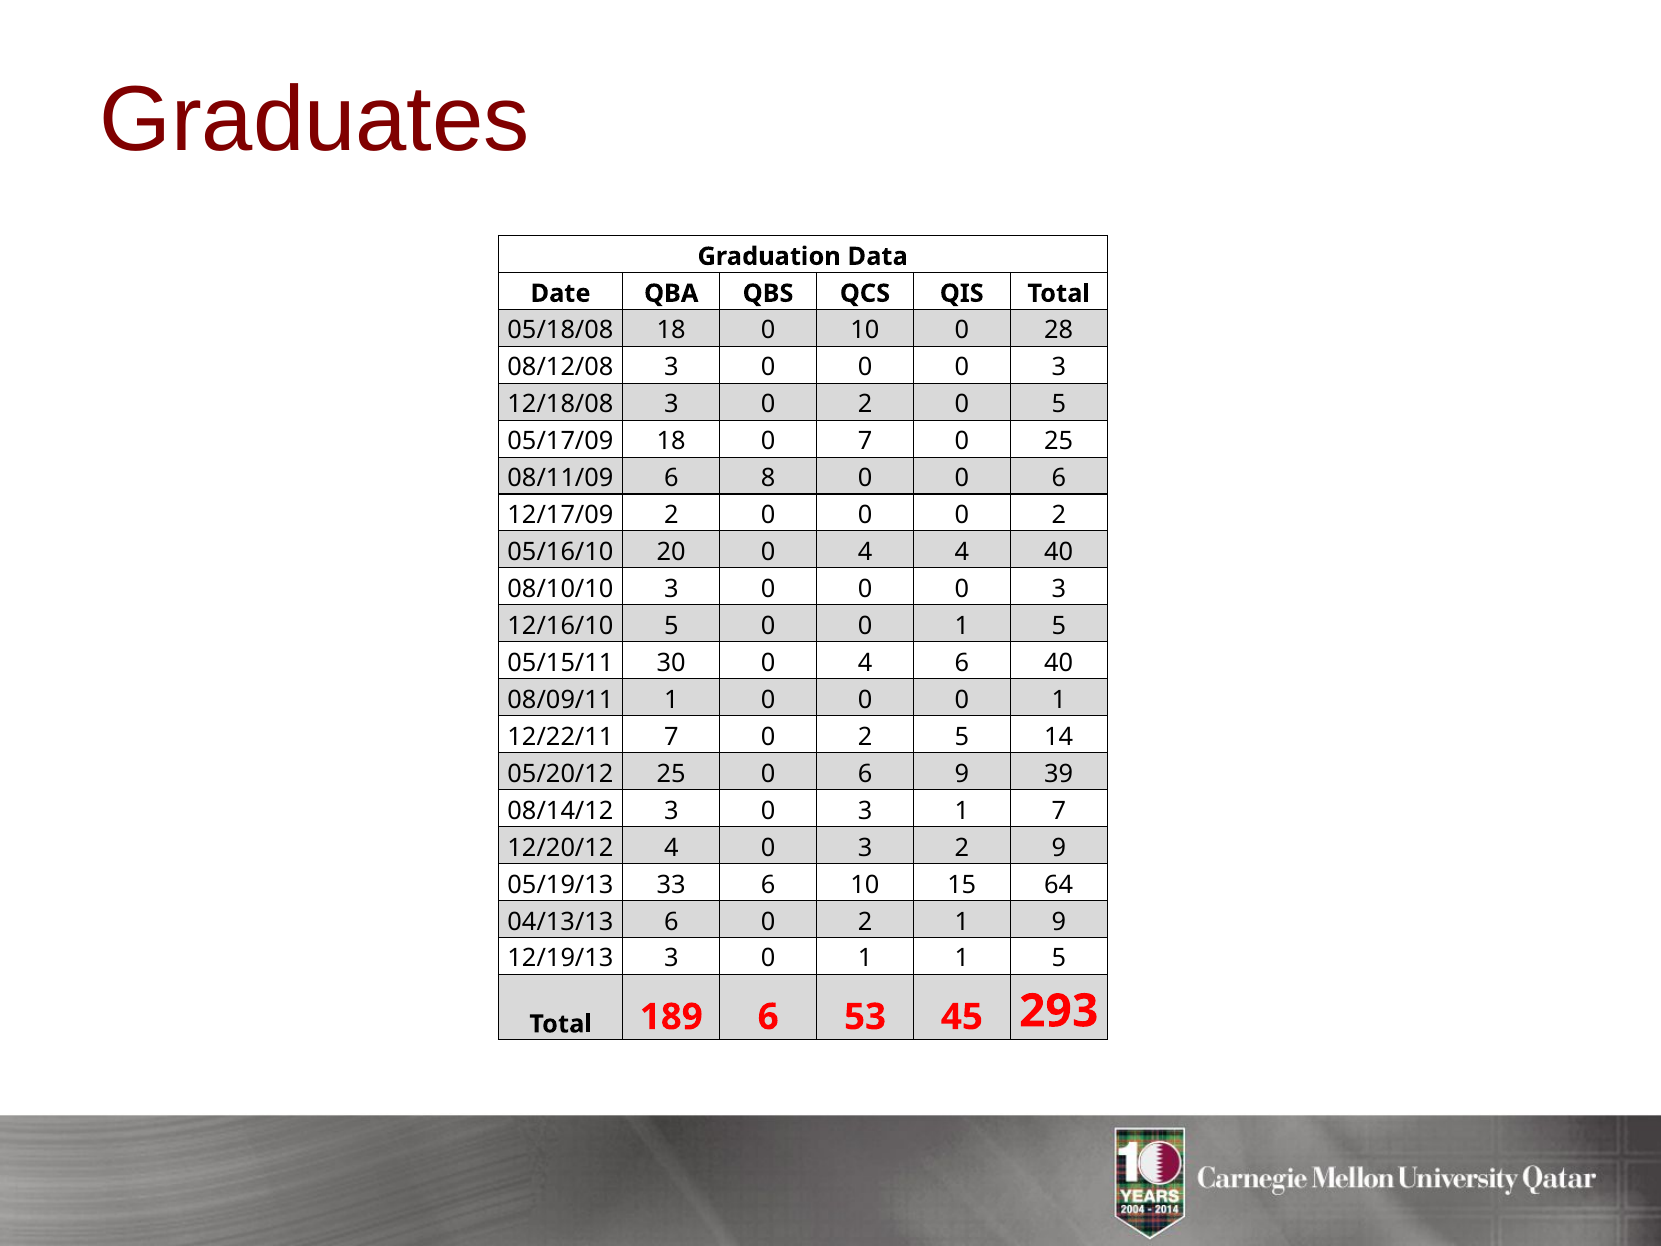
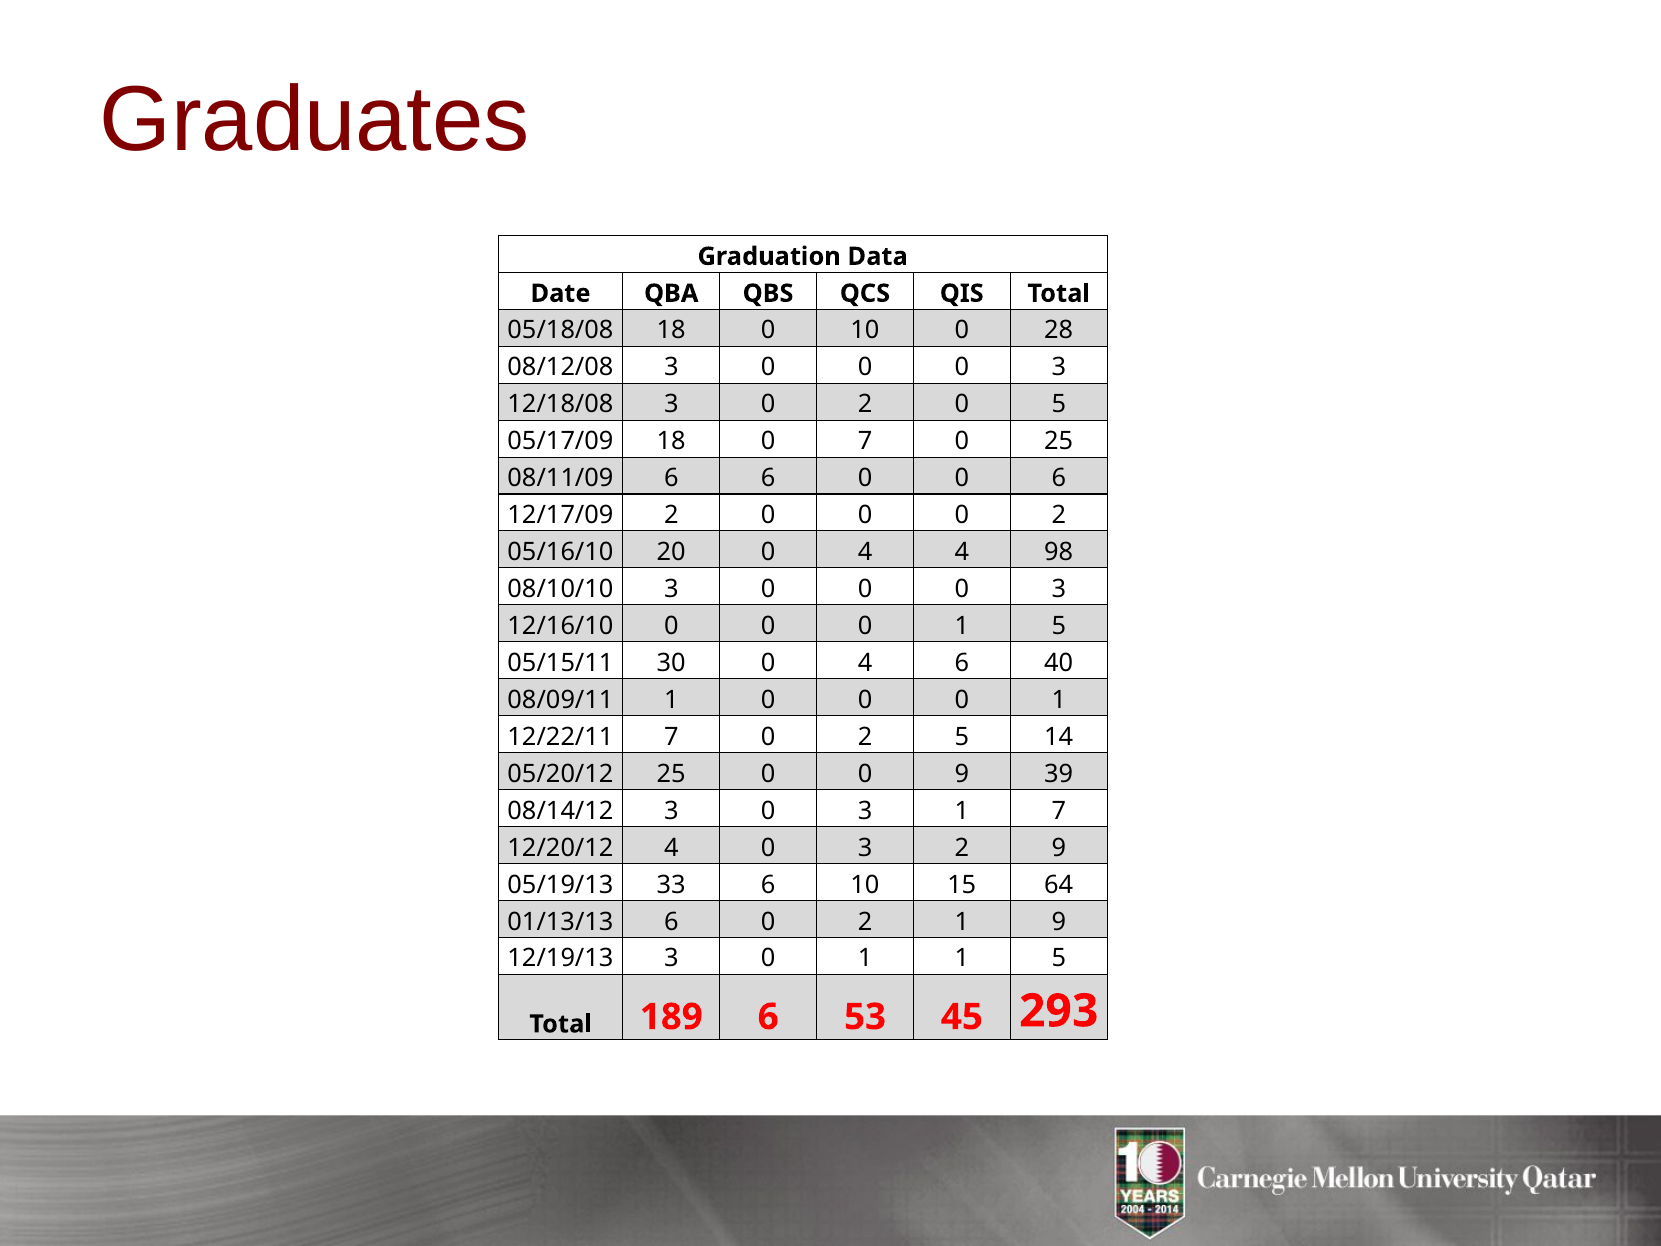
6 8: 8 -> 6
4 40: 40 -> 98
12/16/10 5: 5 -> 0
25 0 6: 6 -> 0
04/13/13: 04/13/13 -> 01/13/13
